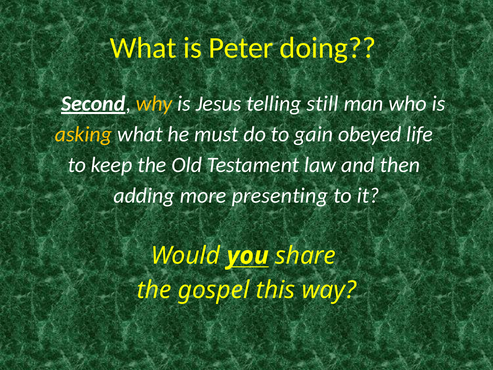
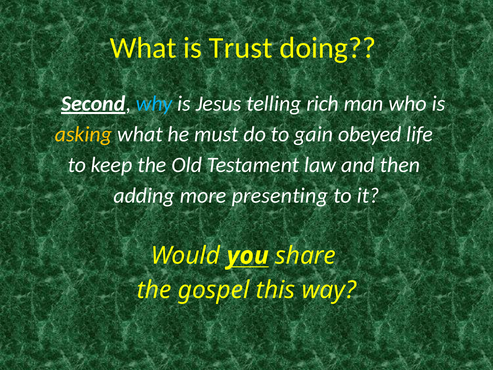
Peter: Peter -> Trust
why colour: yellow -> light blue
still: still -> rich
